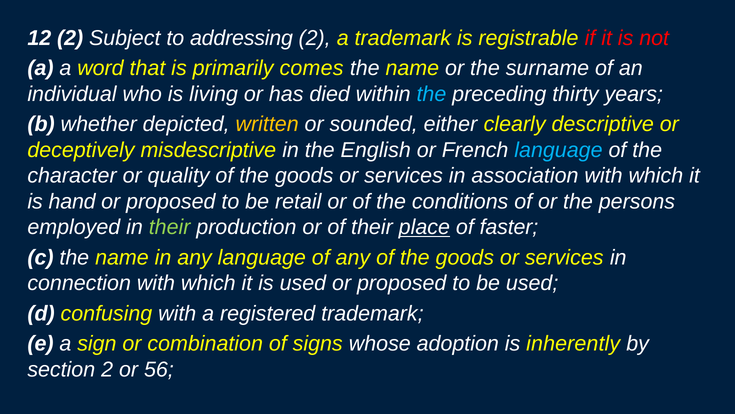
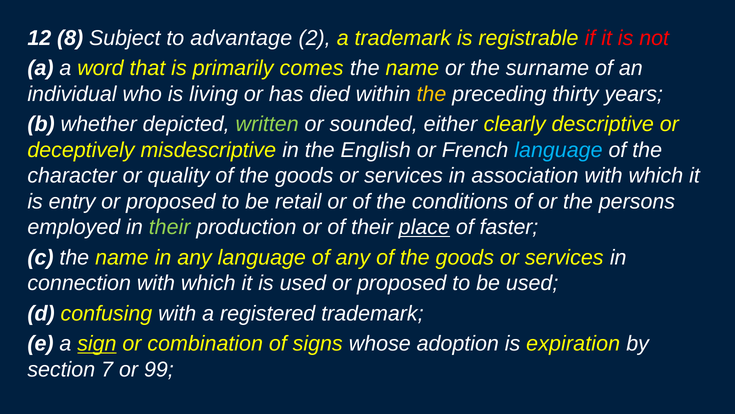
12 2: 2 -> 8
addressing: addressing -> advantage
the at (431, 94) colour: light blue -> yellow
written colour: yellow -> light green
hand: hand -> entry
sign underline: none -> present
inherently: inherently -> expiration
section 2: 2 -> 7
56: 56 -> 99
